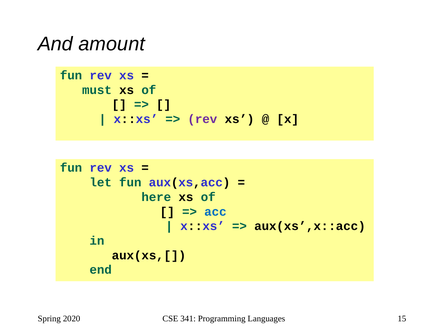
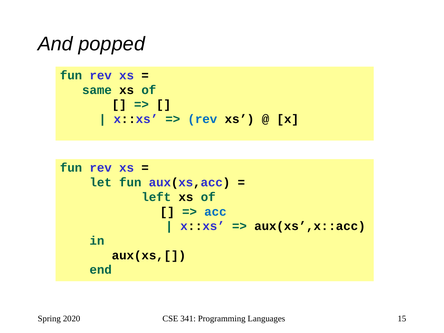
amount: amount -> popped
must: must -> same
rev at (202, 119) colour: purple -> blue
here: here -> left
